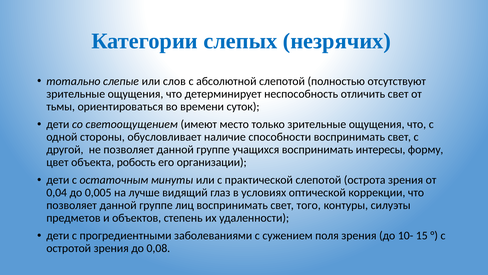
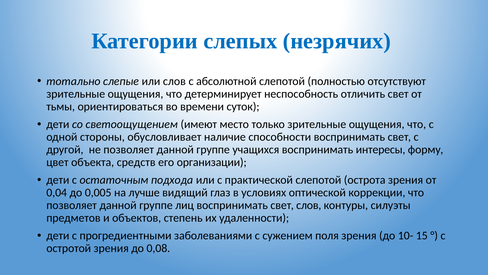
робость: робость -> средств
минуты: минуты -> подхода
свет того: того -> слов
